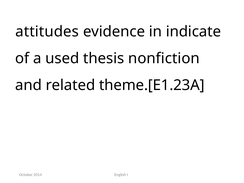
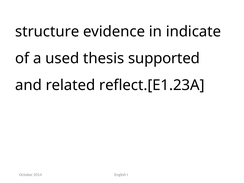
attitudes: attitudes -> structure
nonfiction: nonfiction -> supported
theme.[E1.23A: theme.[E1.23A -> reflect.[E1.23A
